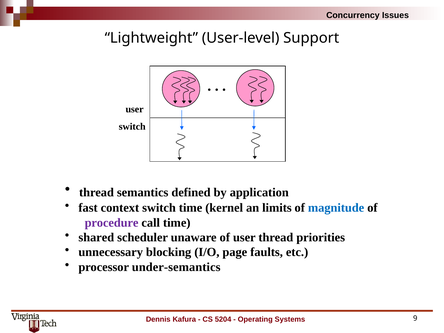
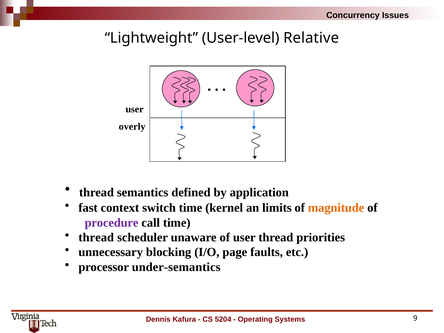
Support: Support -> Relative
switch at (132, 127): switch -> overly
magnitude colour: blue -> orange
shared at (96, 237): shared -> thread
